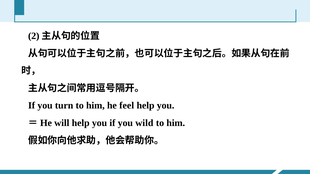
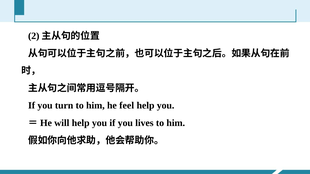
wild: wild -> lives
